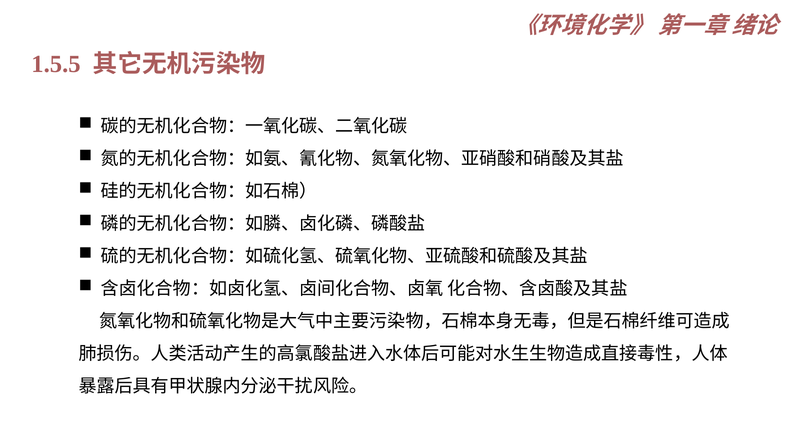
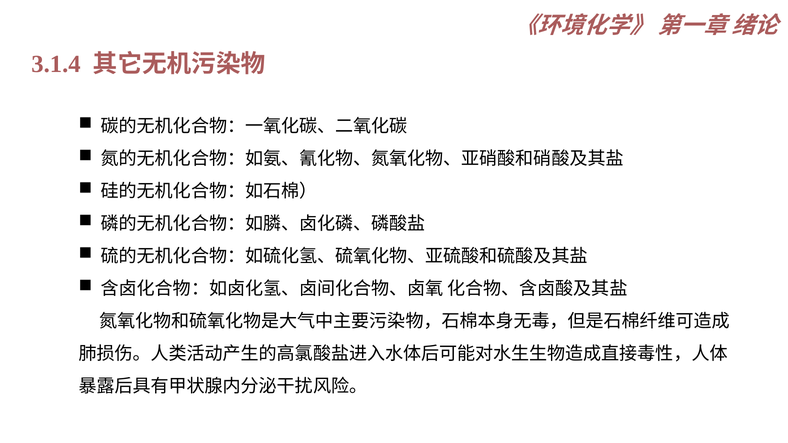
1.5.5: 1.5.5 -> 3.1.4
